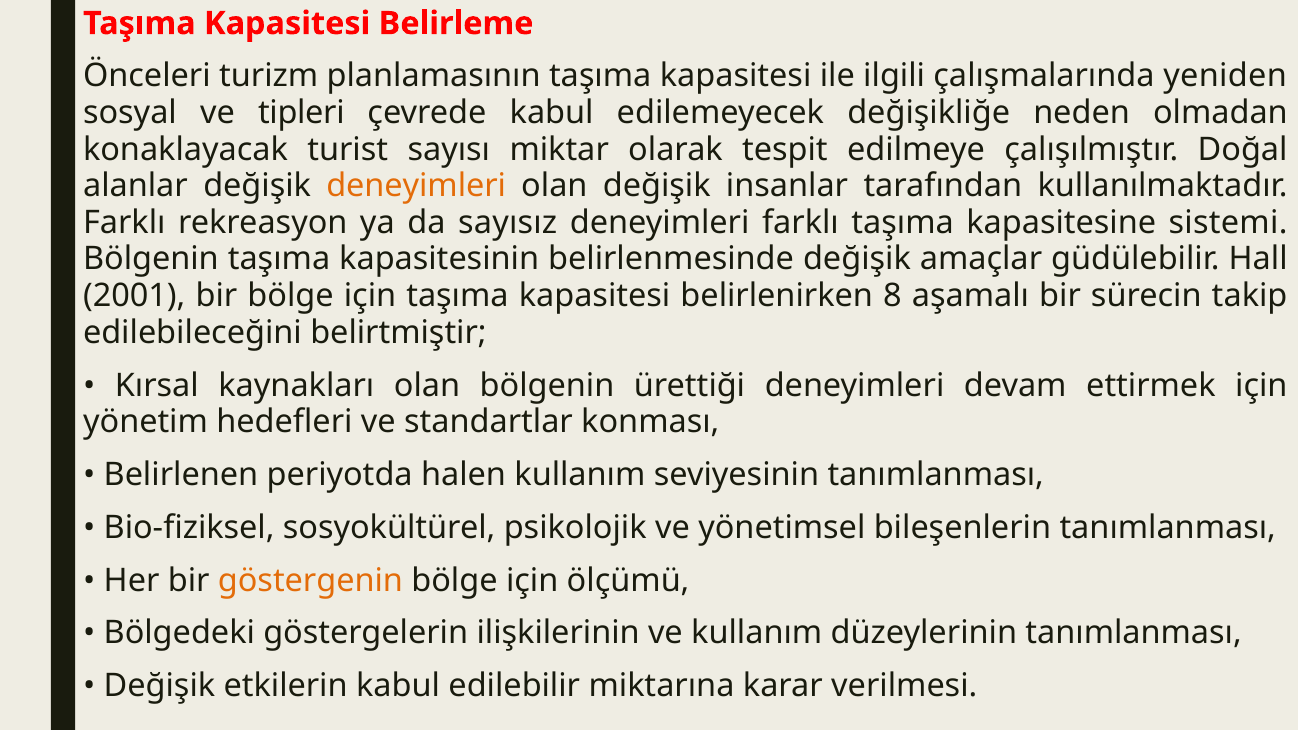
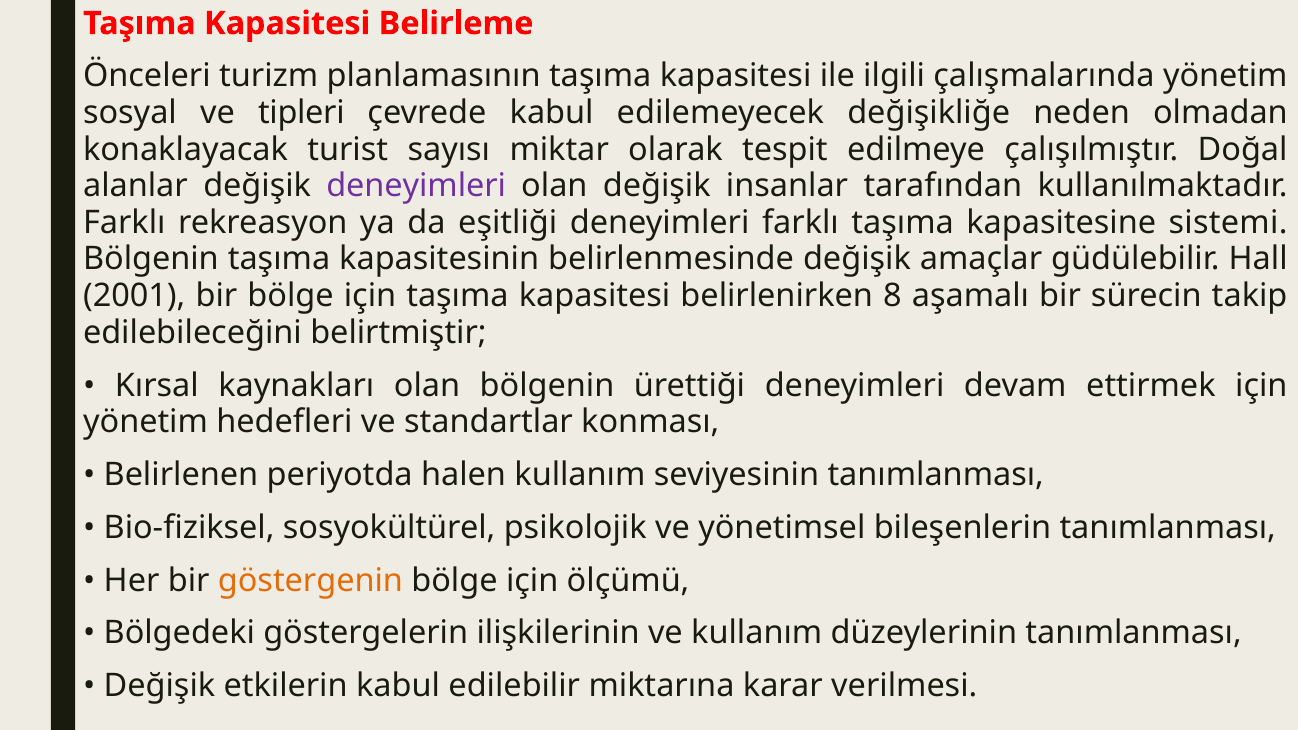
çalışmalarında yeniden: yeniden -> yönetim
deneyimleri at (416, 186) colour: orange -> purple
sayısız: sayısız -> eşitliği
